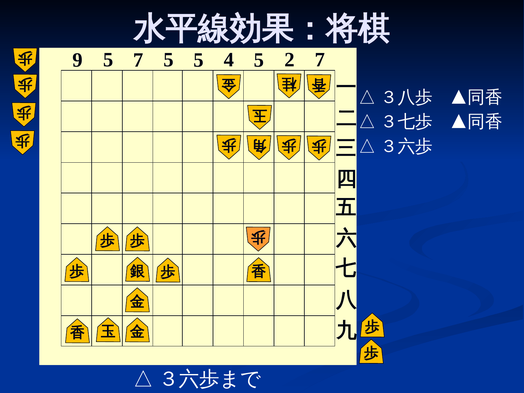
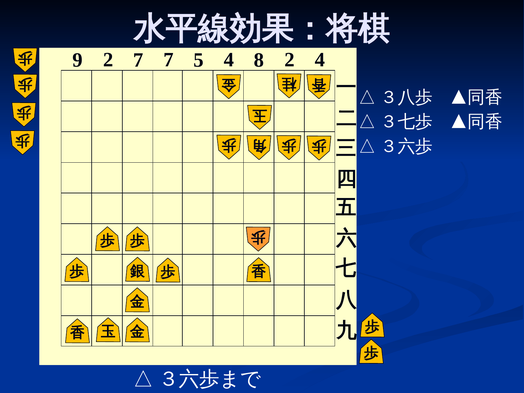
9 5: 5 -> 2
7 5: 5 -> 7
4 5: 5 -> 8
2 7: 7 -> 4
